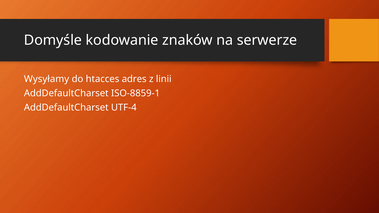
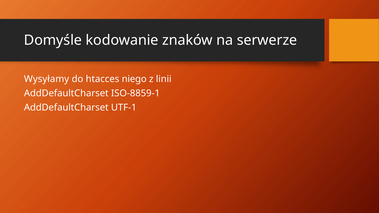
adres: adres -> niego
UTF-4: UTF-4 -> UTF-1
